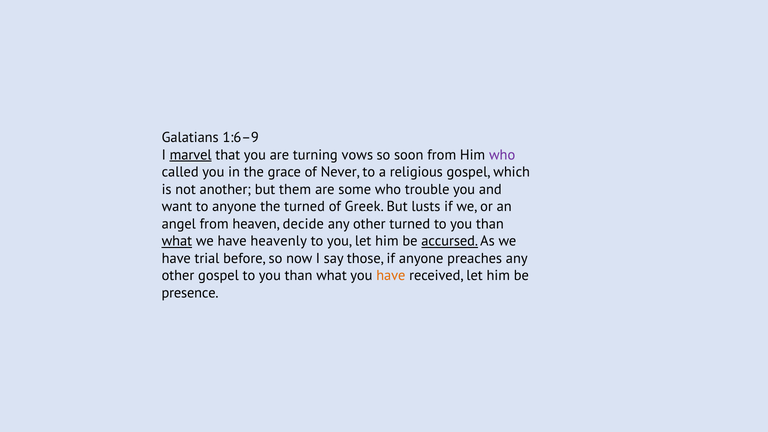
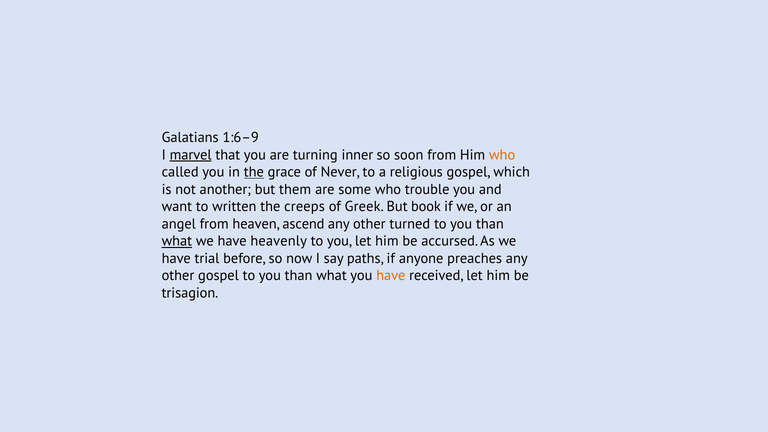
vows: vows -> inner
who at (502, 155) colour: purple -> orange
the at (254, 172) underline: none -> present
to anyone: anyone -> written
the turned: turned -> creeps
lusts: lusts -> book
decide: decide -> ascend
accursed underline: present -> none
those: those -> paths
presence: presence -> trisagion
